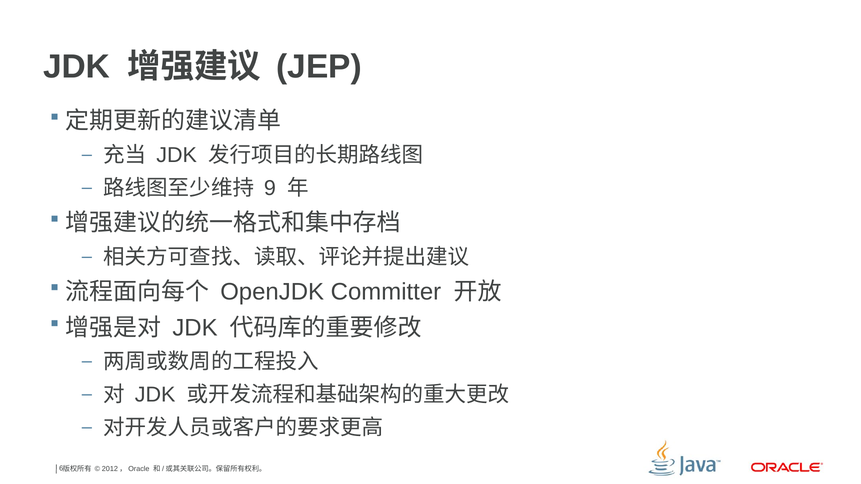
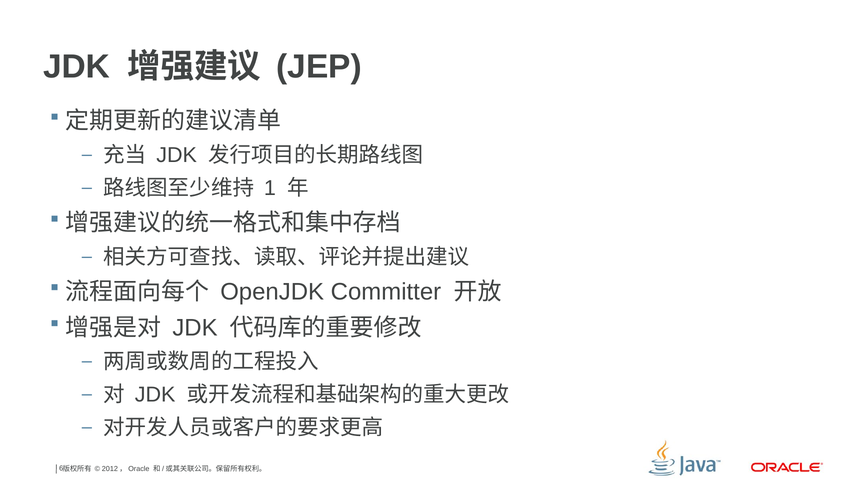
9: 9 -> 1
